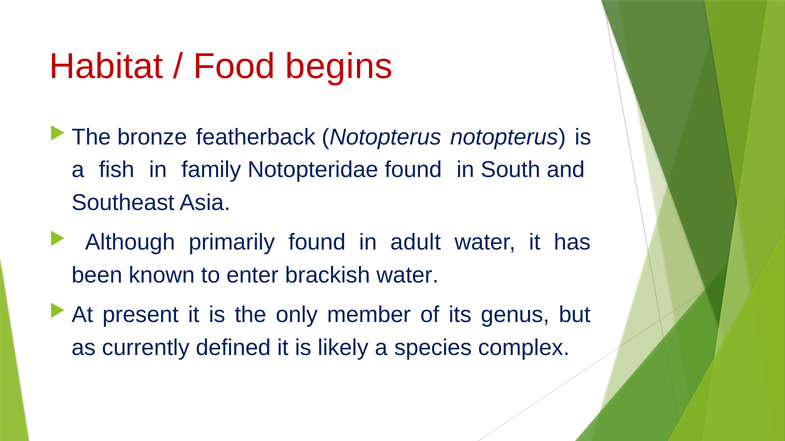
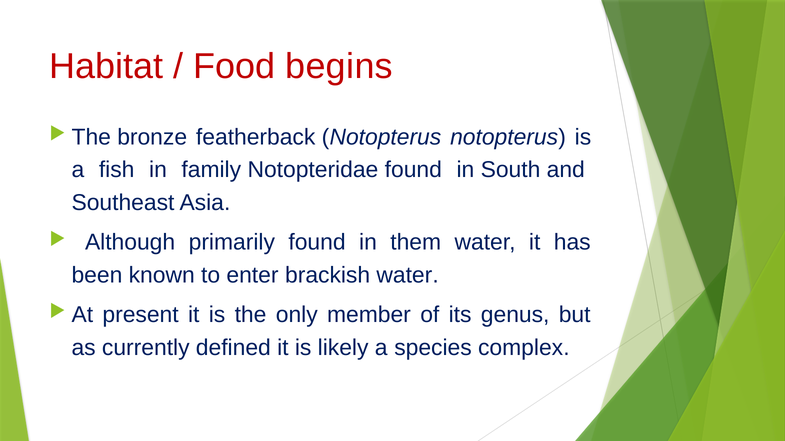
adult: adult -> them
